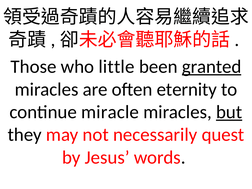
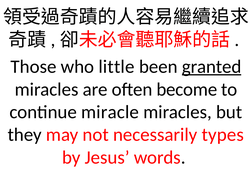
eternity: eternity -> become
but underline: present -> none
quest: quest -> types
